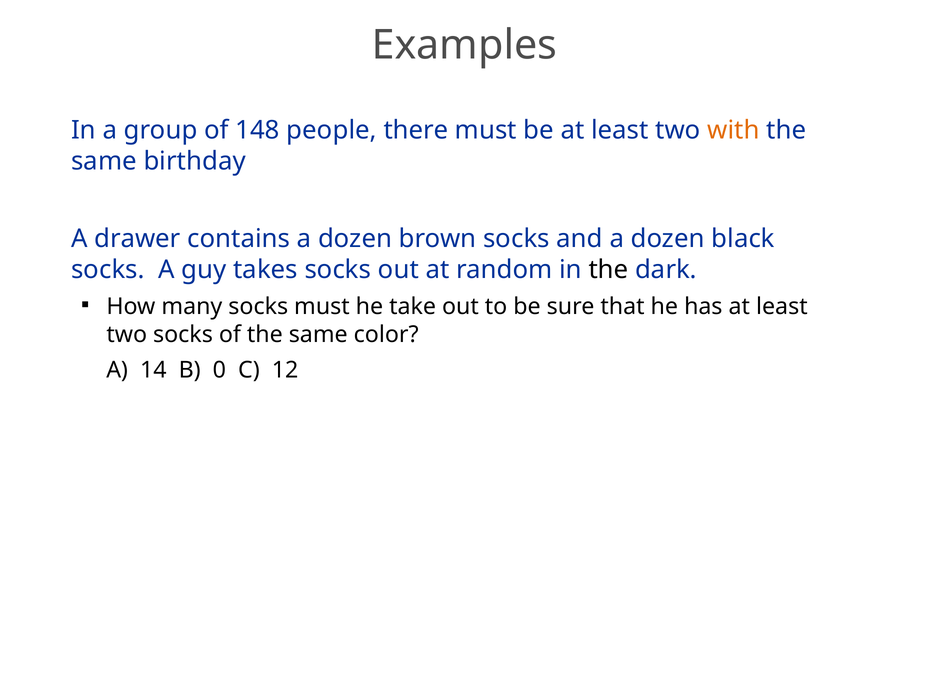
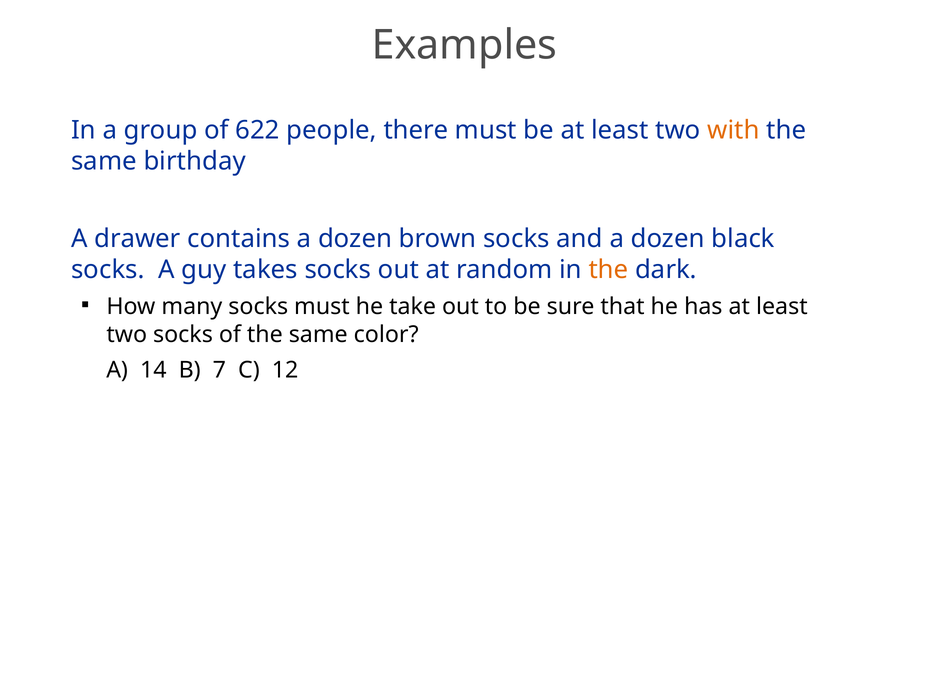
148: 148 -> 622
the at (608, 269) colour: black -> orange
0: 0 -> 7
